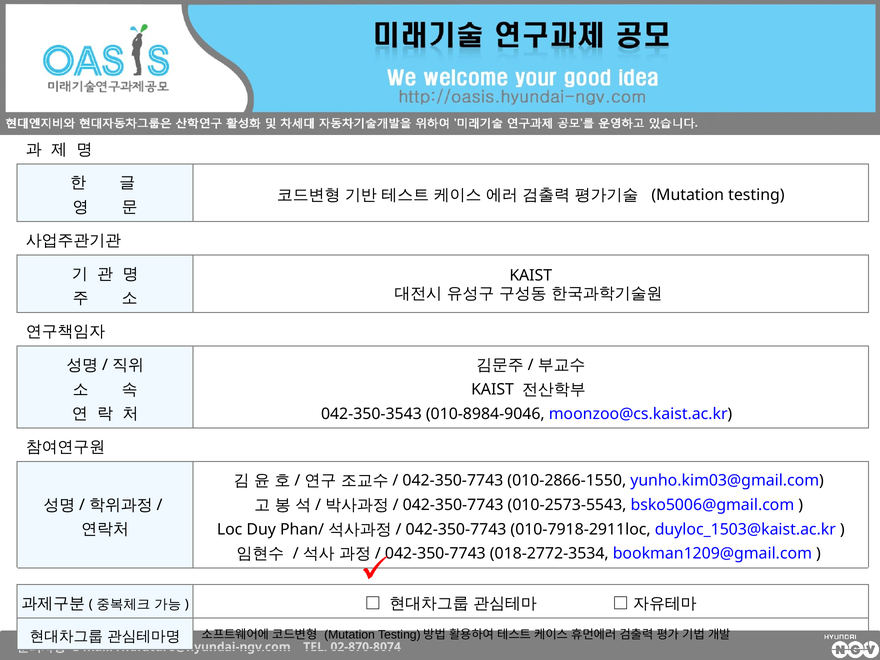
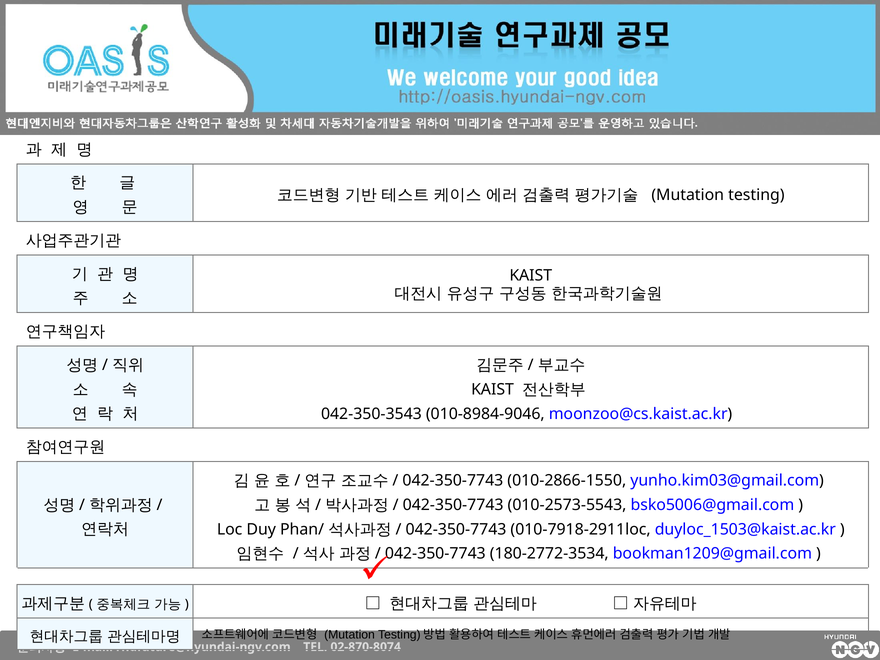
018-2772-3534: 018-2772-3534 -> 180-2772-3534
